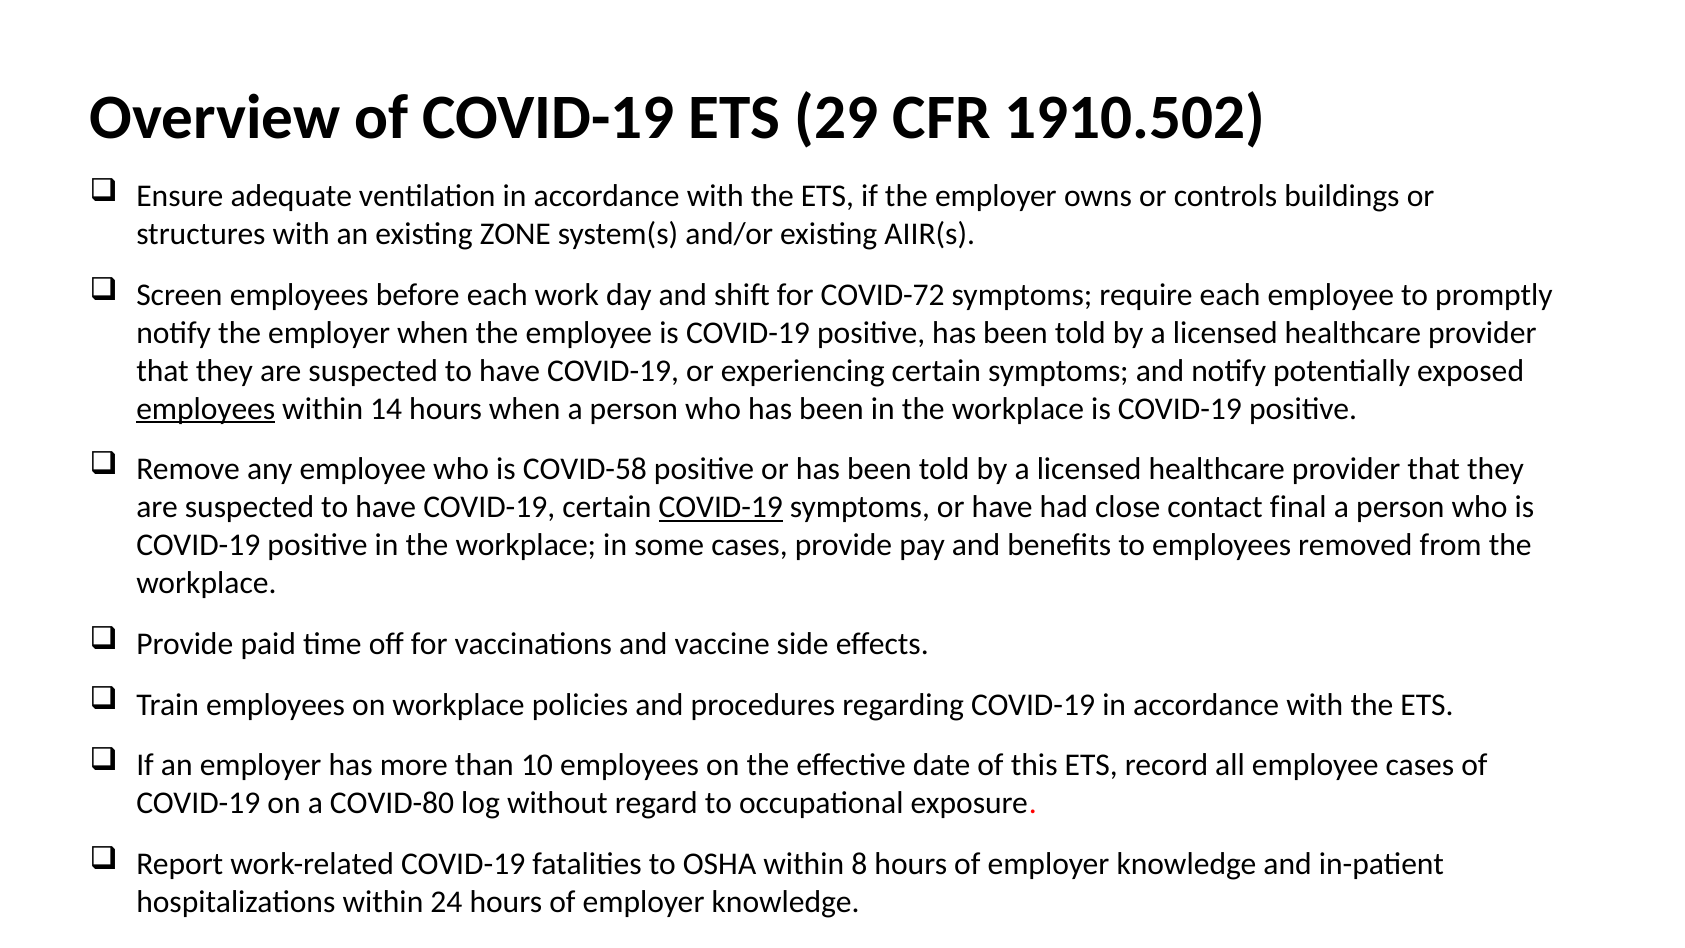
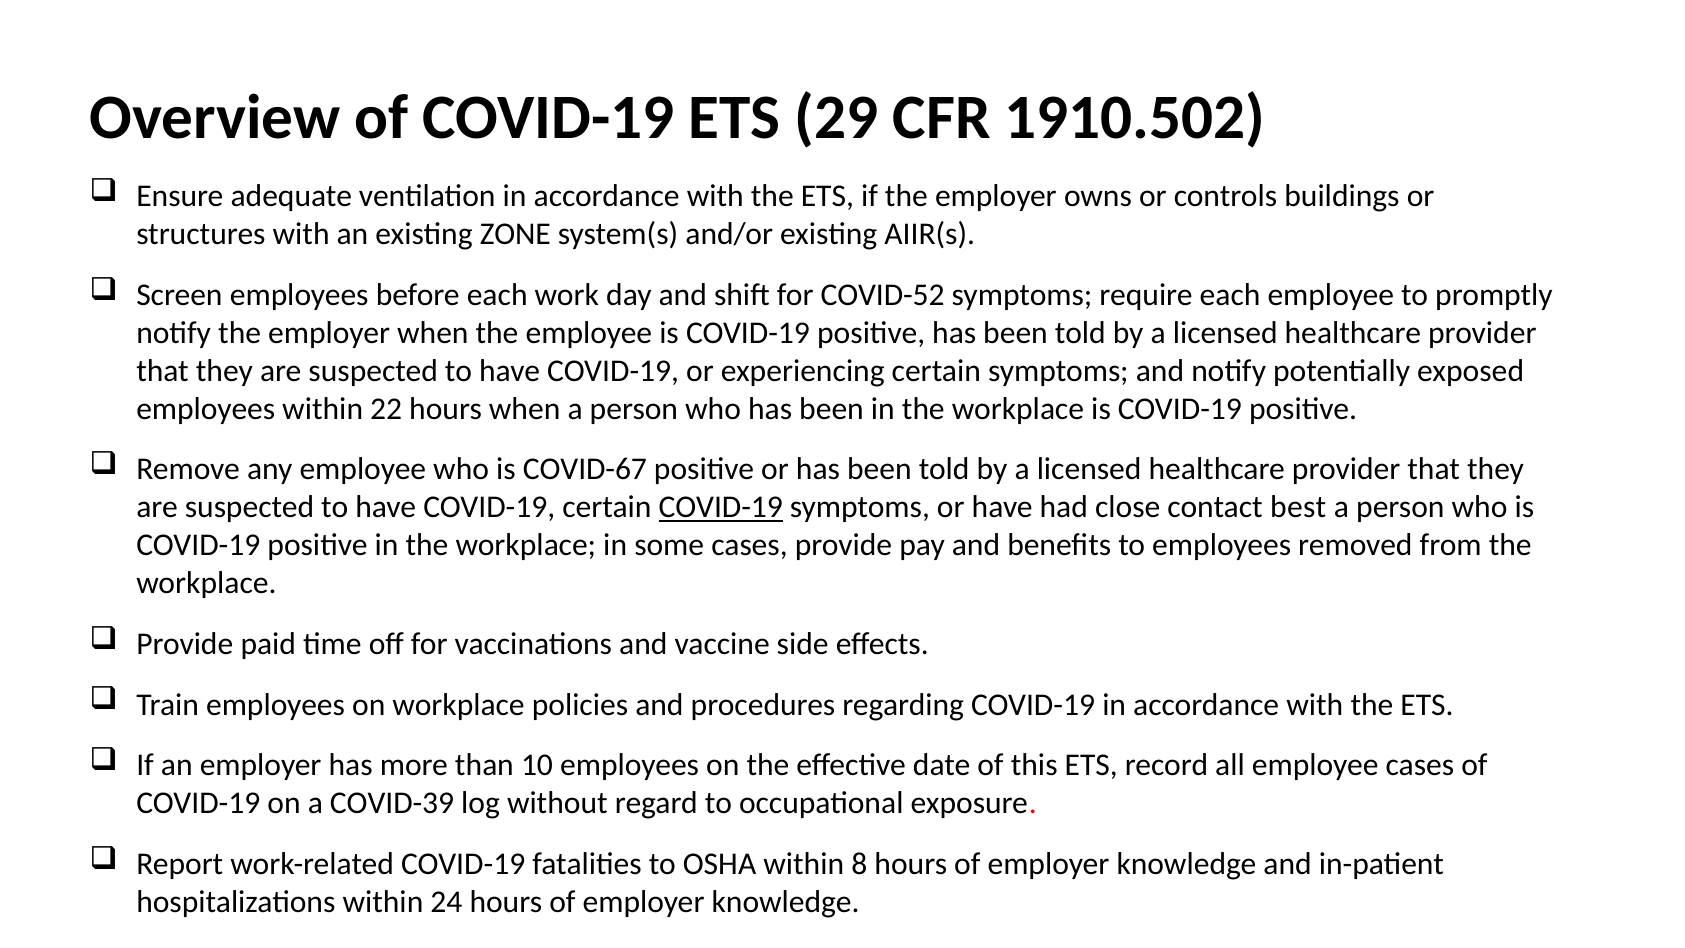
COVID-72: COVID-72 -> COVID-52
employees at (206, 409) underline: present -> none
14: 14 -> 22
COVID-58: COVID-58 -> COVID-67
final: final -> best
COVID-80: COVID-80 -> COVID-39
